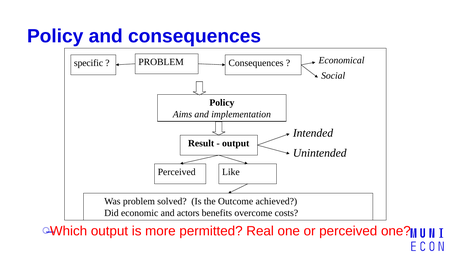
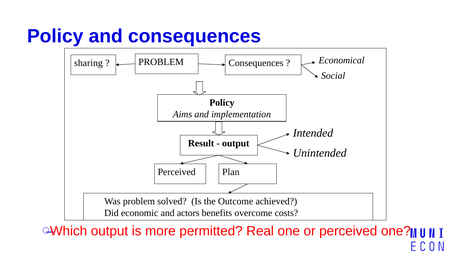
specific: specific -> sharing
Like: Like -> Plan
